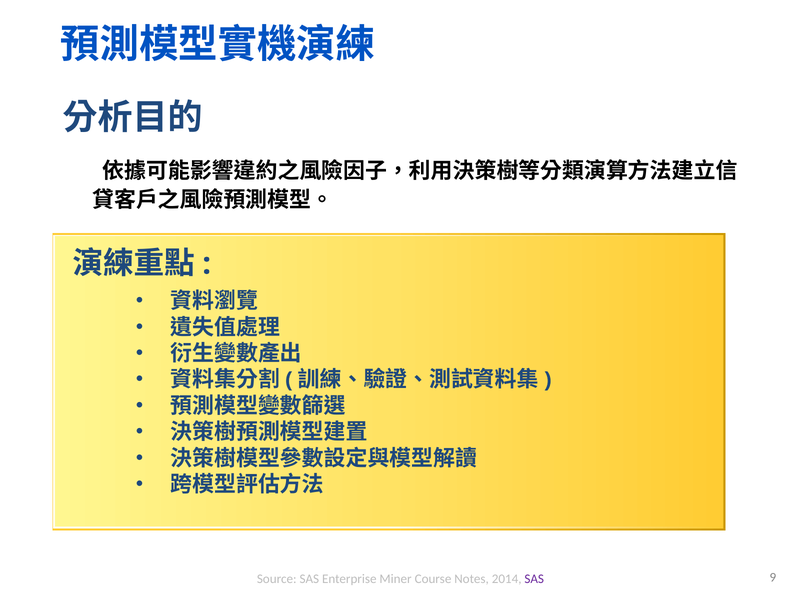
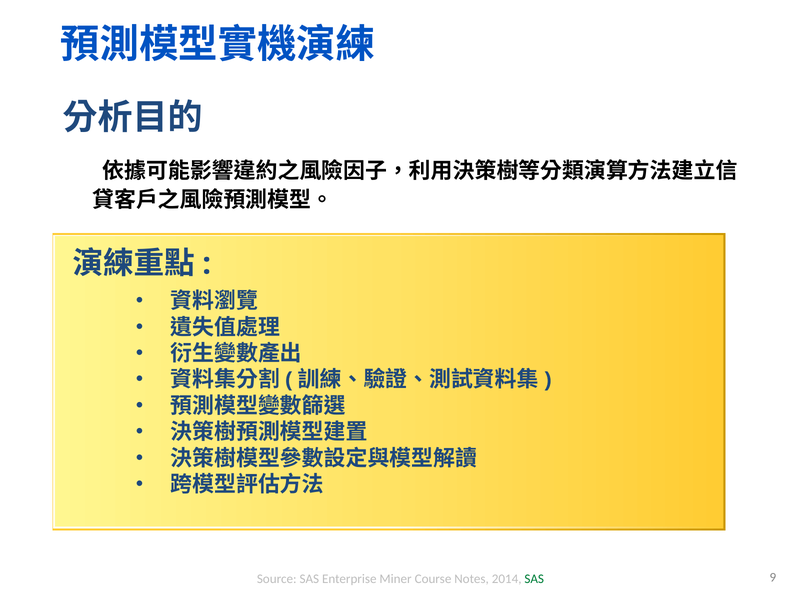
SAS at (534, 579) colour: purple -> green
